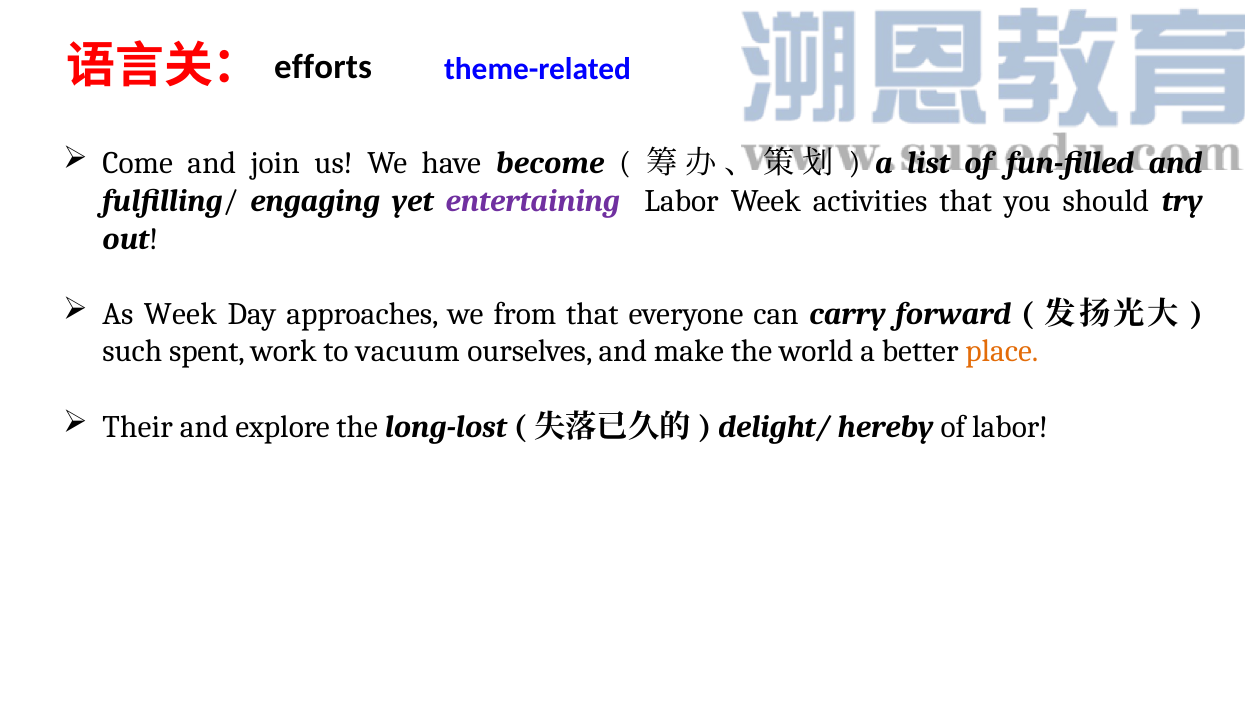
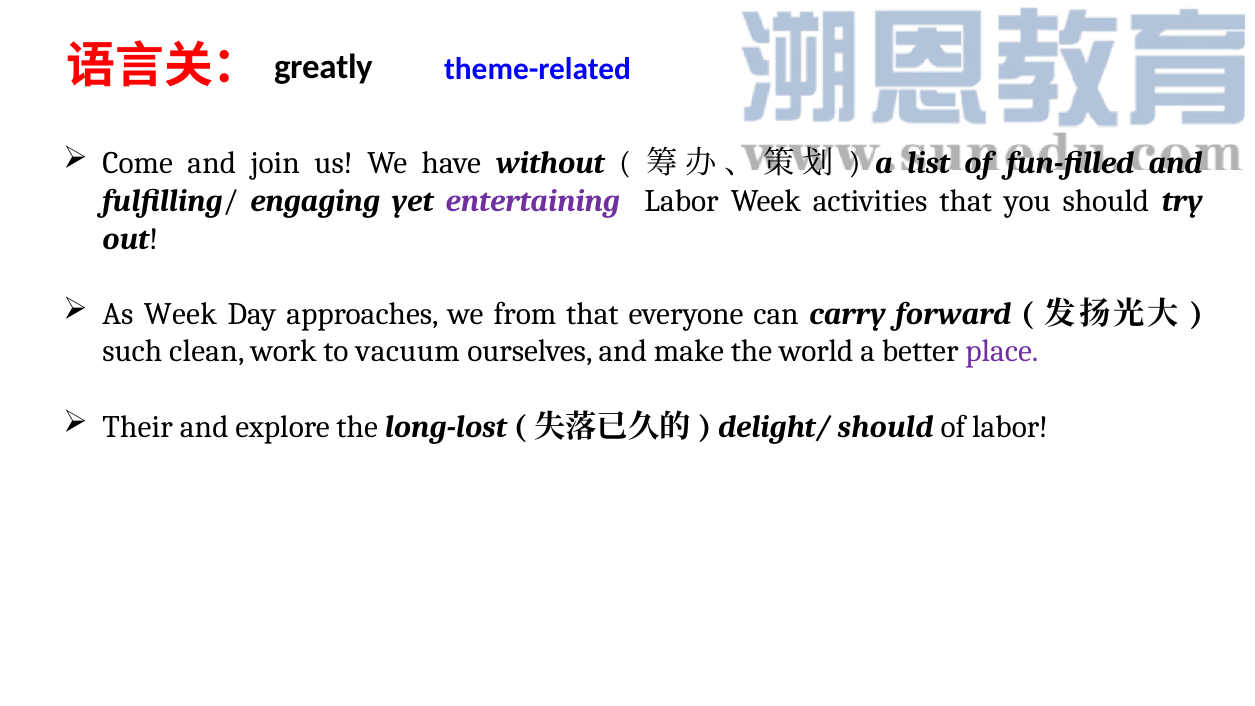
efforts: efforts -> greatly
become: become -> without
spent: spent -> clean
place colour: orange -> purple
delight/ hereby: hereby -> should
